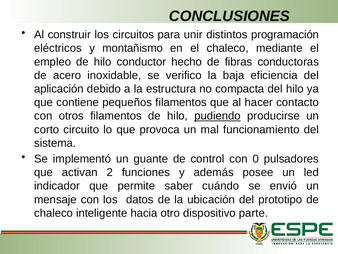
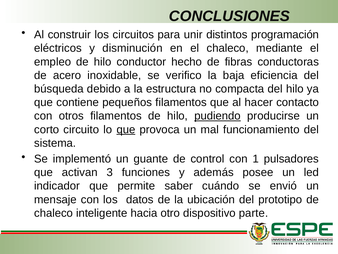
montañismo: montañismo -> disminución
aplicación: aplicación -> búsqueda
que at (126, 129) underline: none -> present
0: 0 -> 1
2: 2 -> 3
